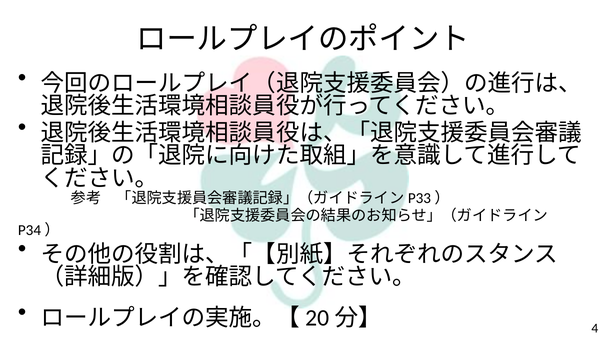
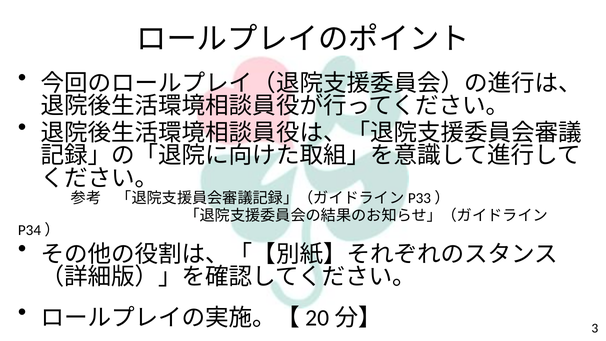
4: 4 -> 3
